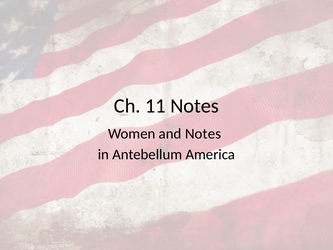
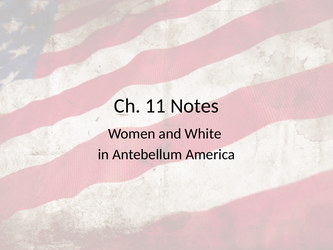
and Notes: Notes -> White
